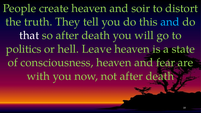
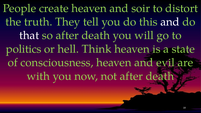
and at (170, 22) colour: light blue -> white
Leave: Leave -> Think
fear: fear -> evil
